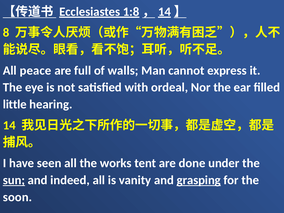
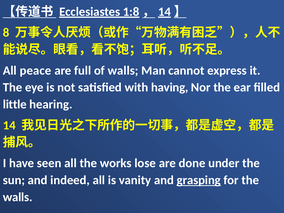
ordeal: ordeal -> having
tent: tent -> lose
sun underline: present -> none
soon at (17, 197): soon -> walls
